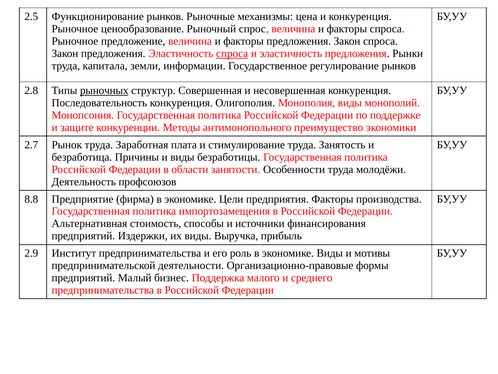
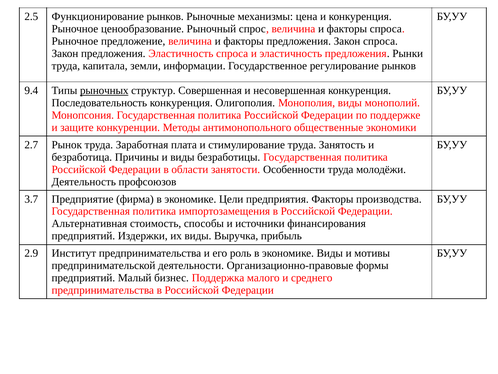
спроса at (232, 53) underline: present -> none
2.8: 2.8 -> 9.4
преимущество: преимущество -> общественные
8.8: 8.8 -> 3.7
